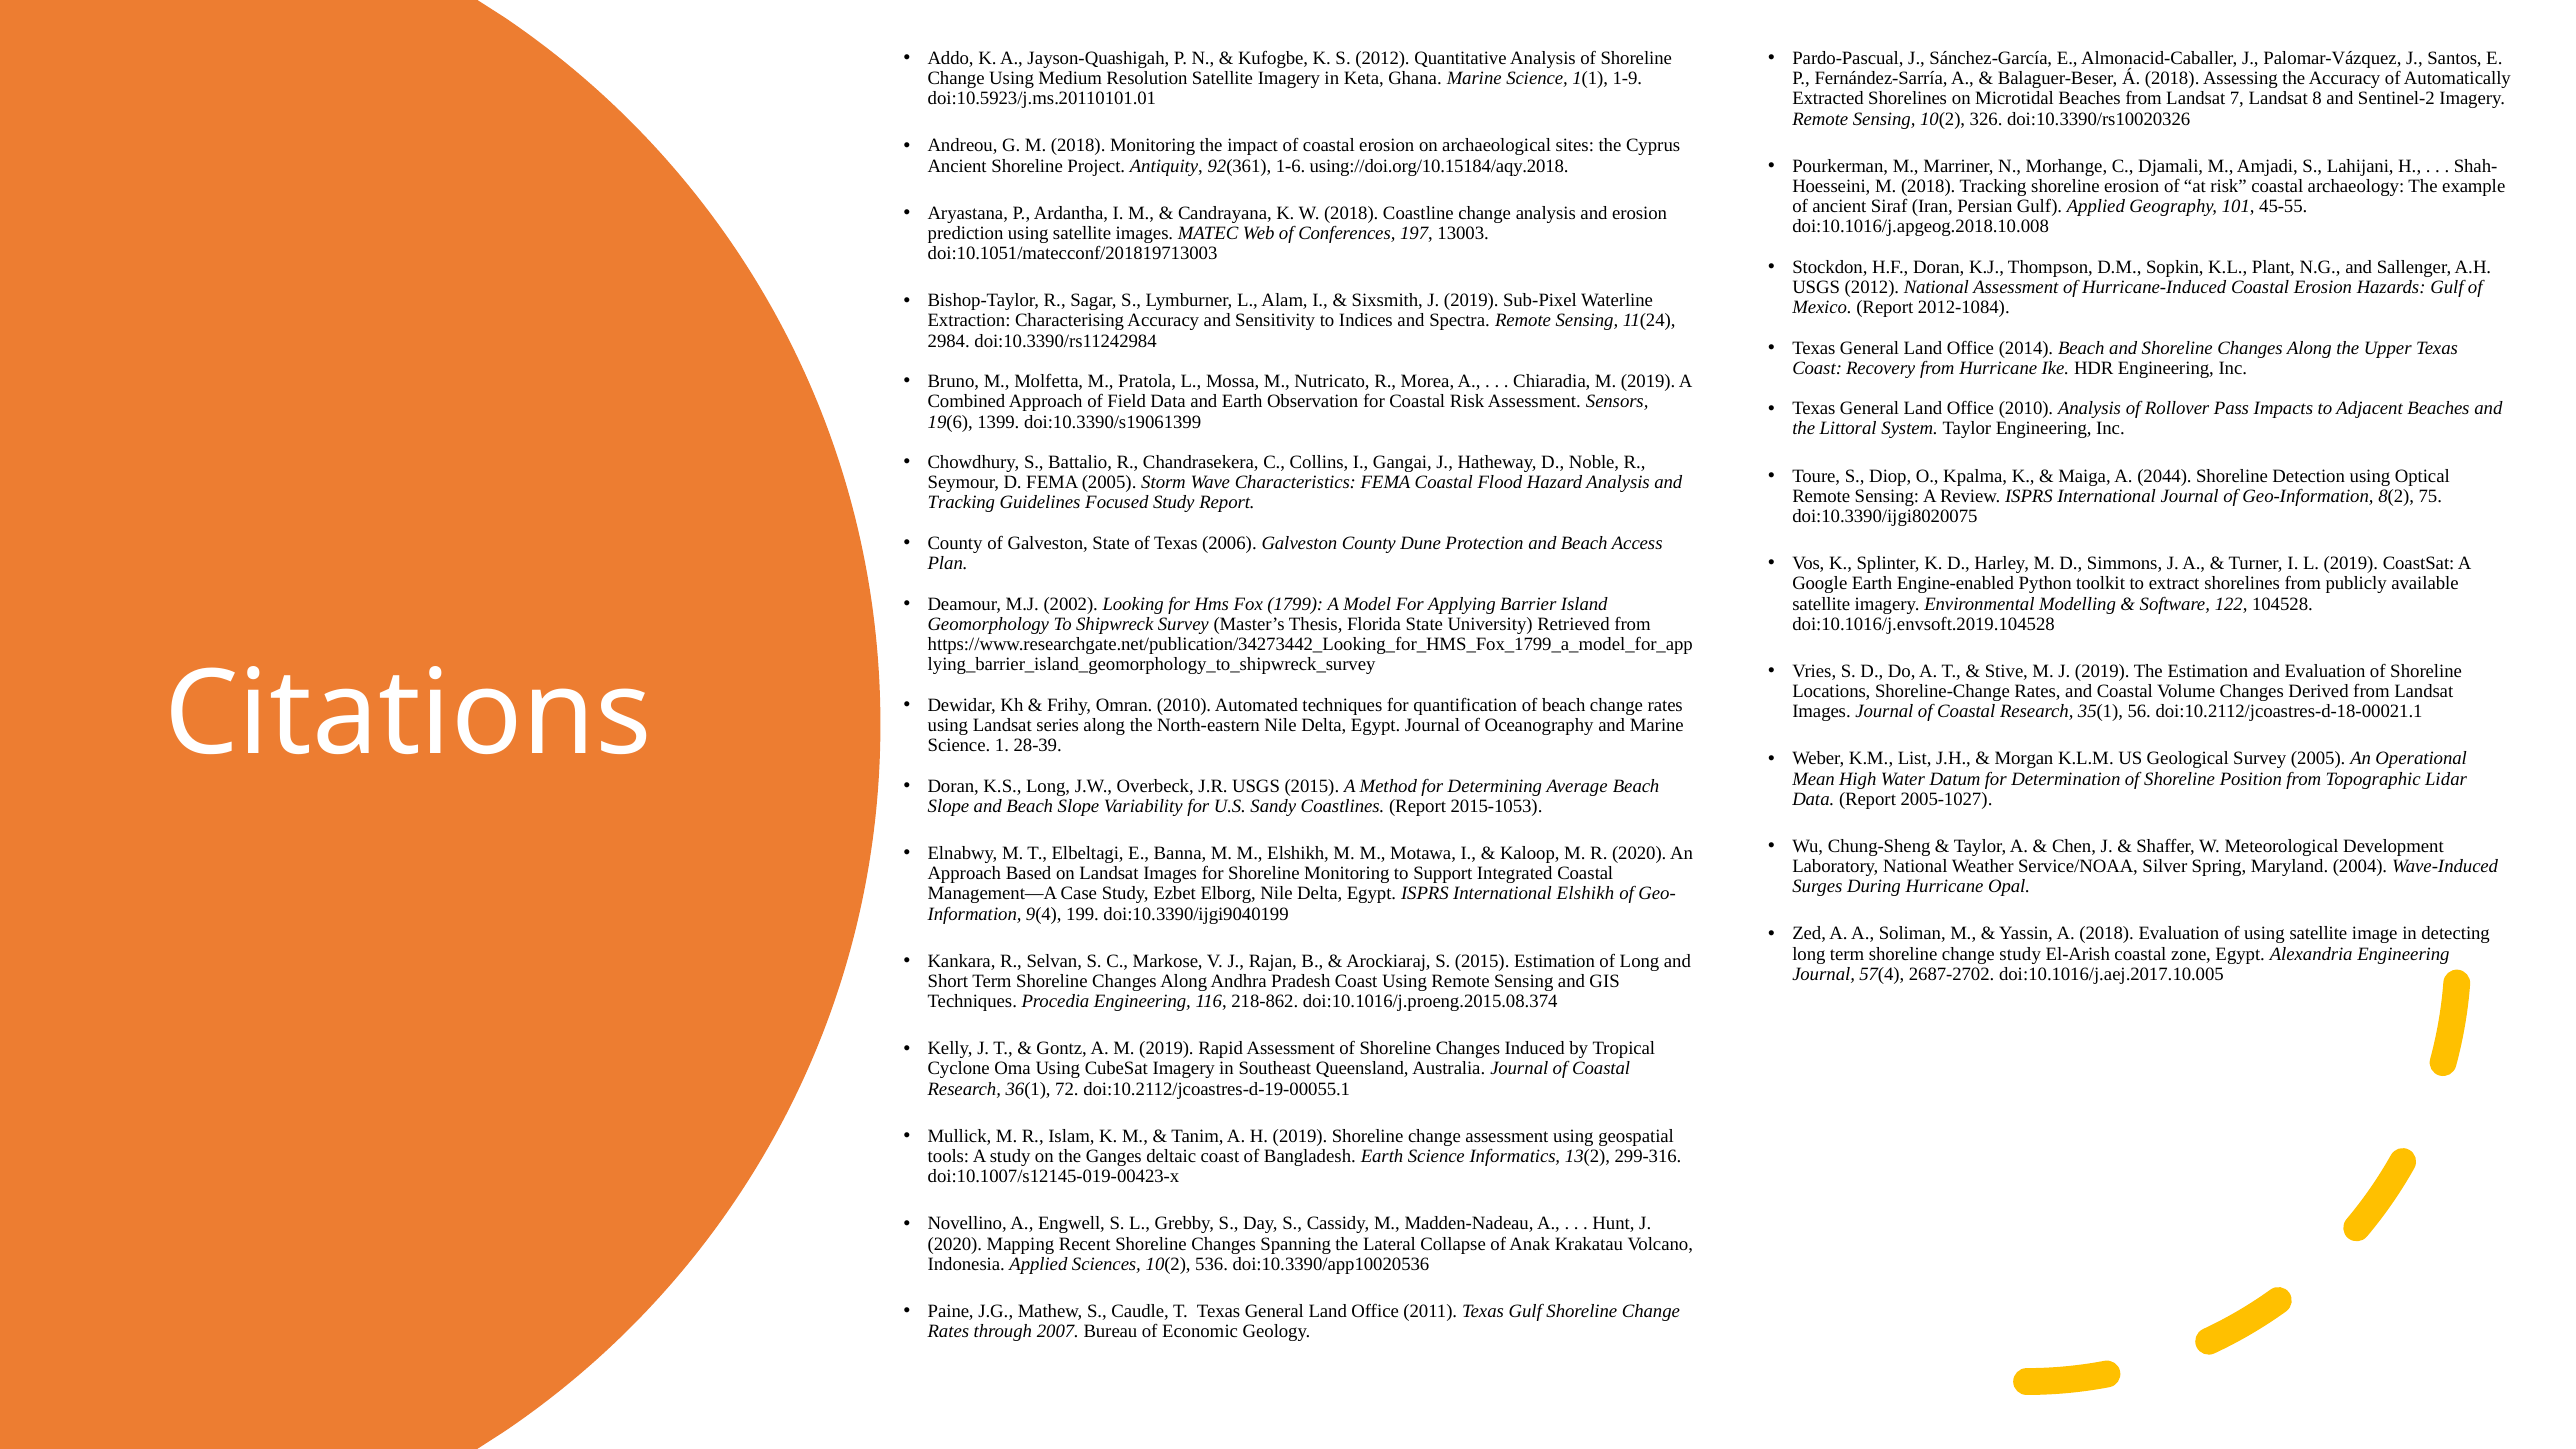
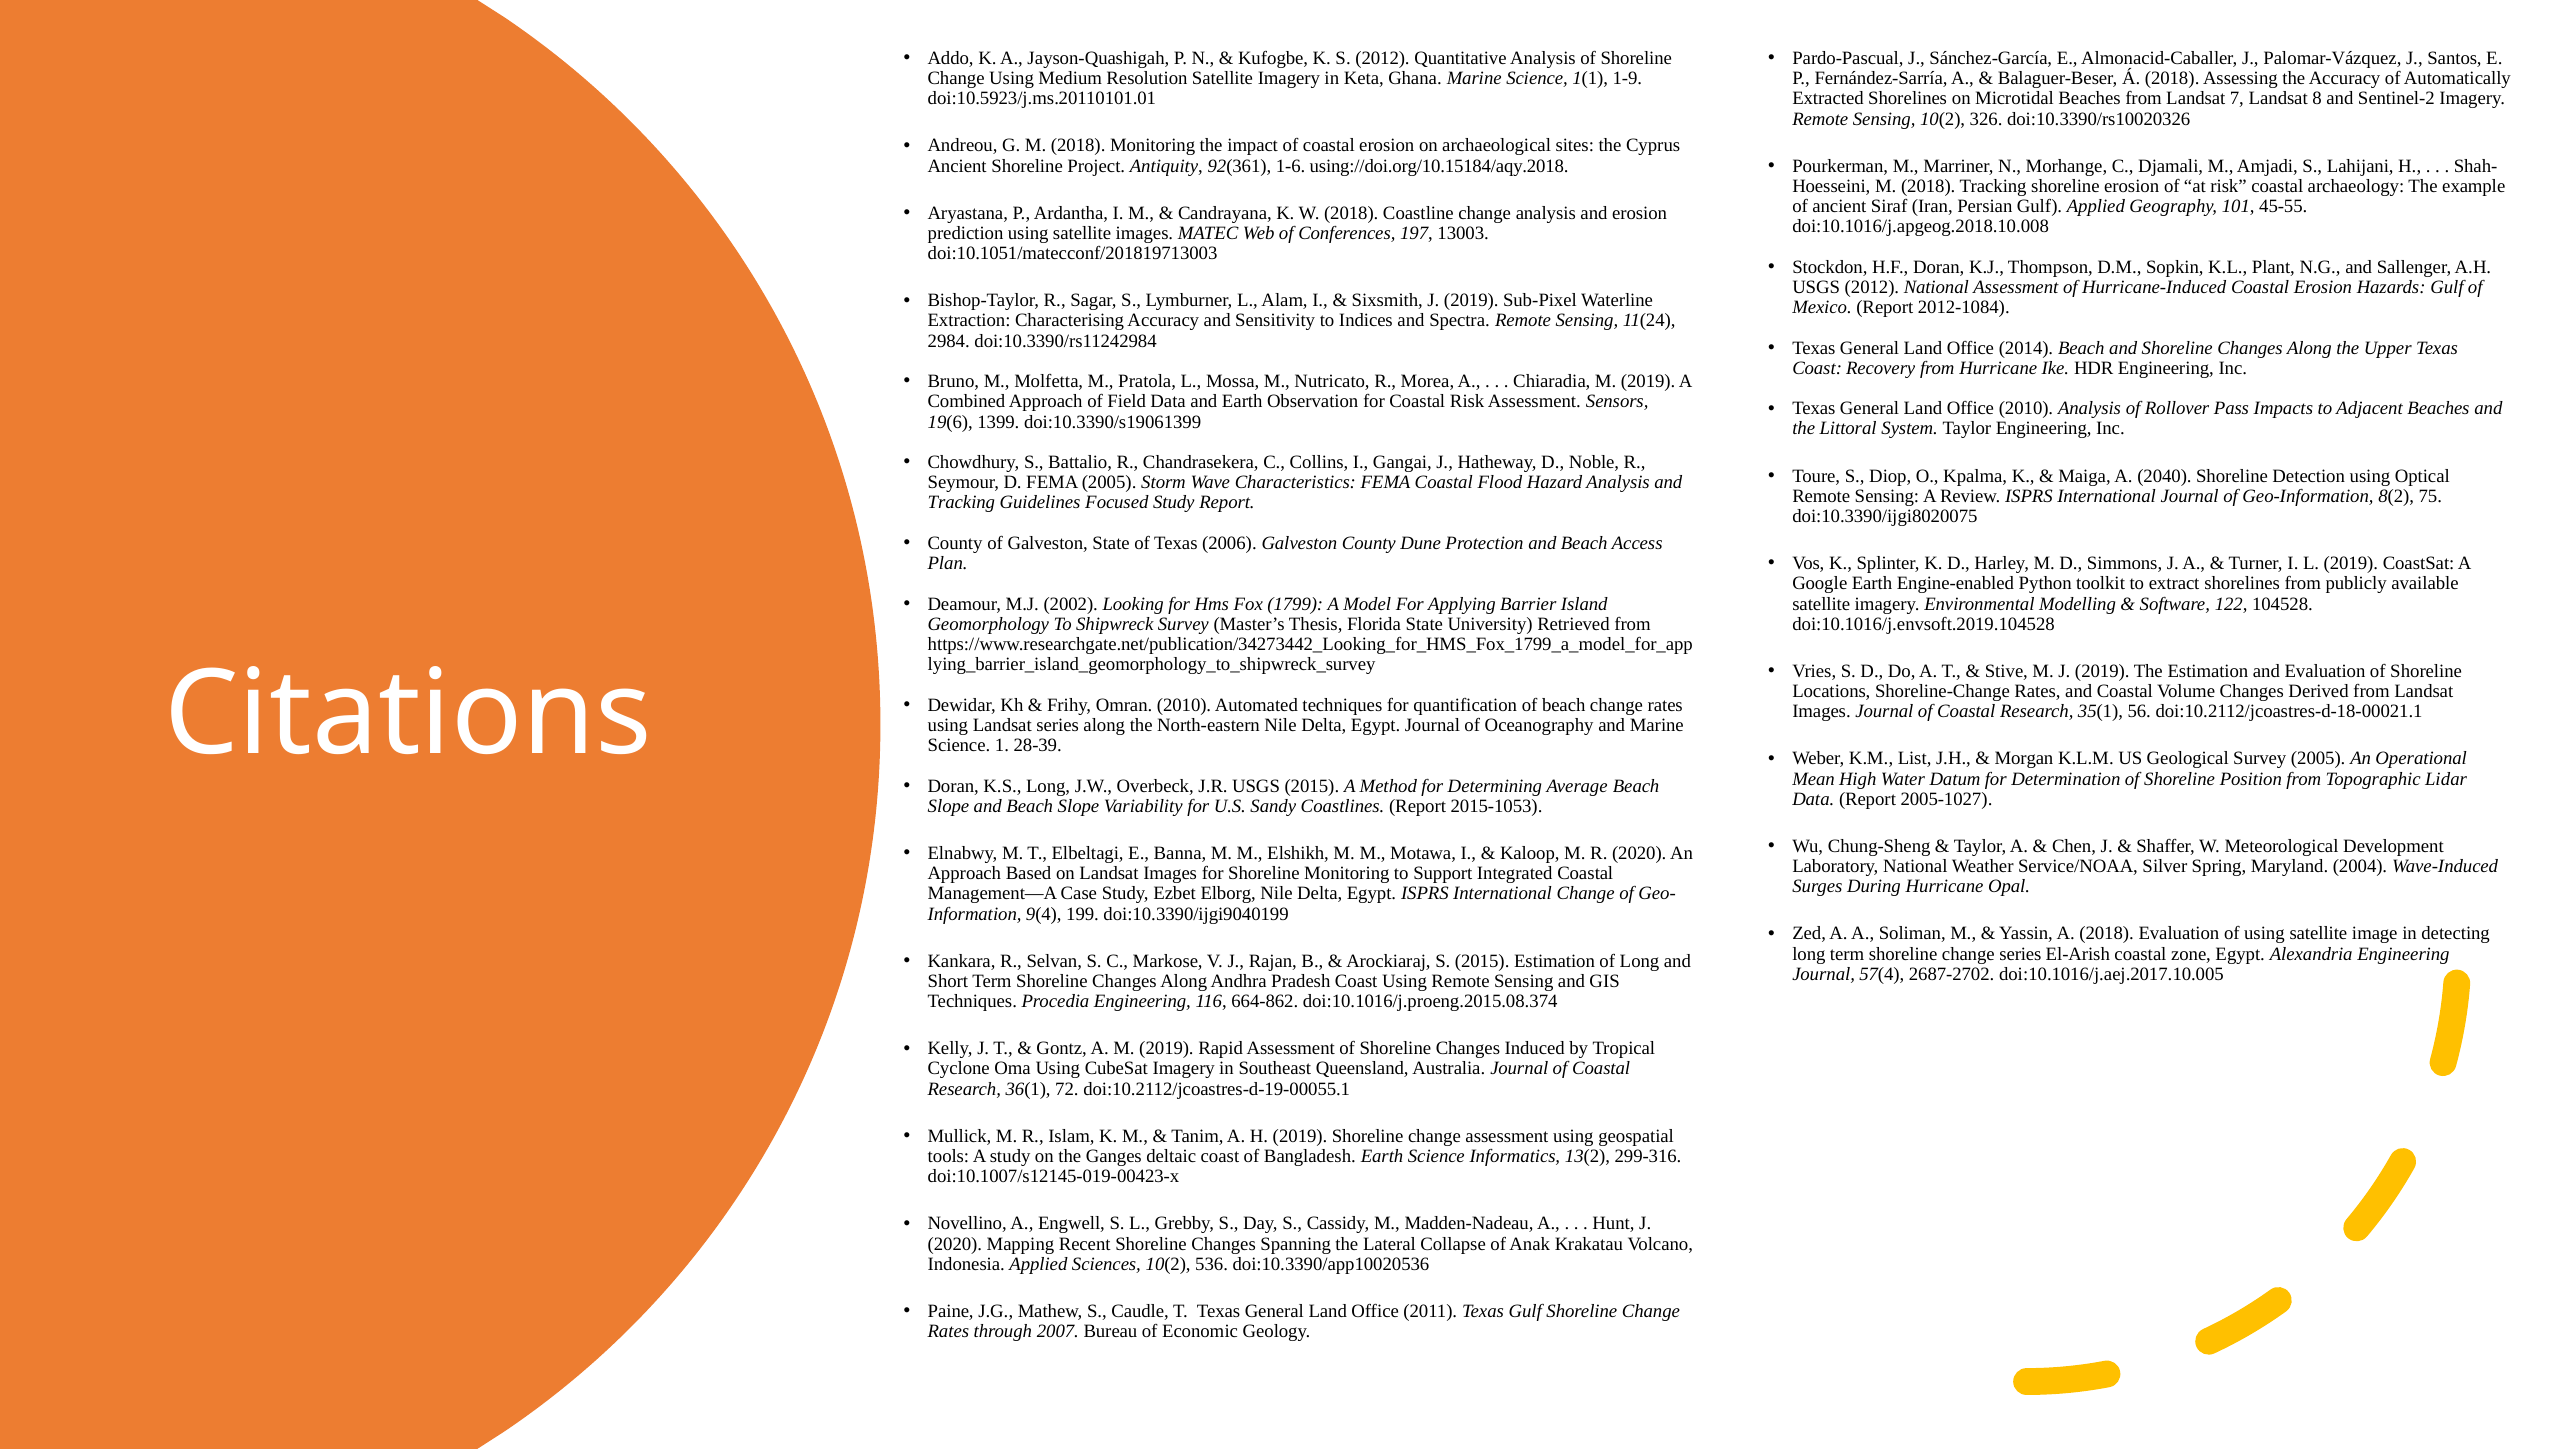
2044: 2044 -> 2040
International Elshikh: Elshikh -> Change
change study: study -> series
218-862: 218-862 -> 664-862
